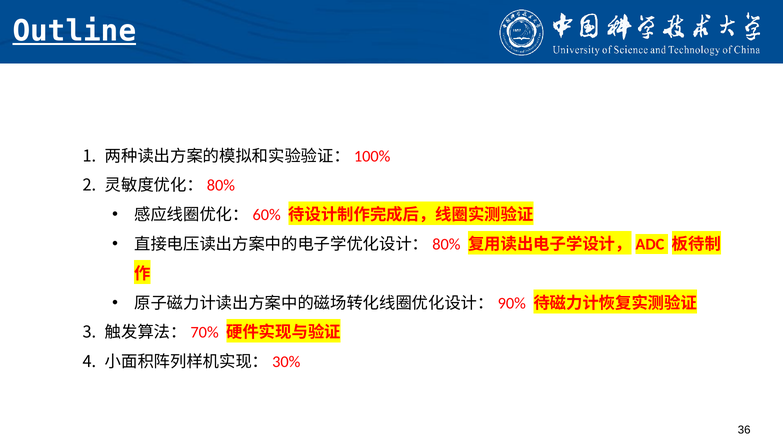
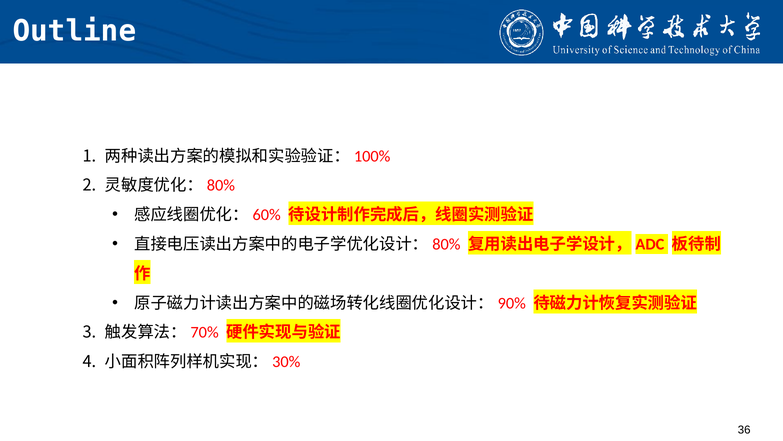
Outline underline: present -> none
